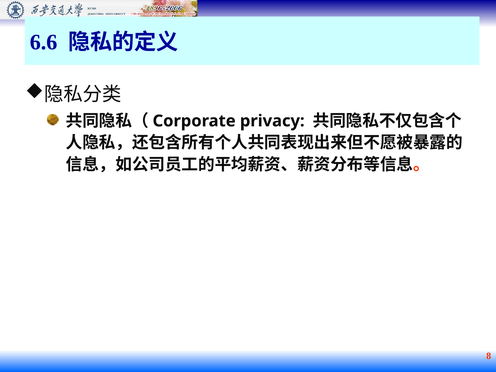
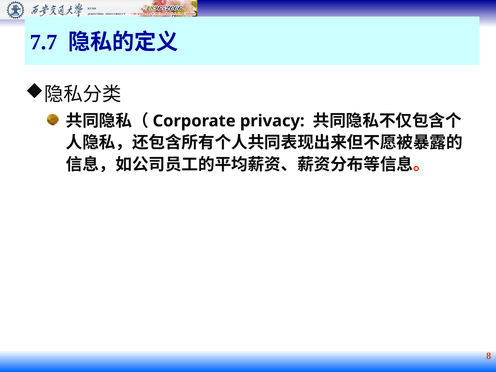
6.6: 6.6 -> 7.7
